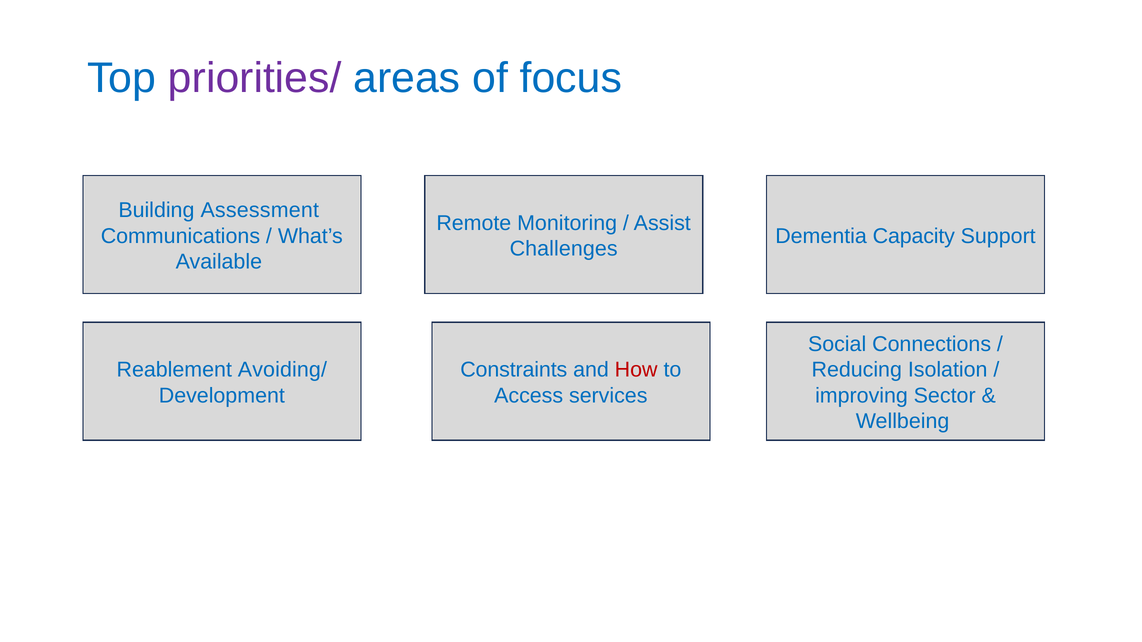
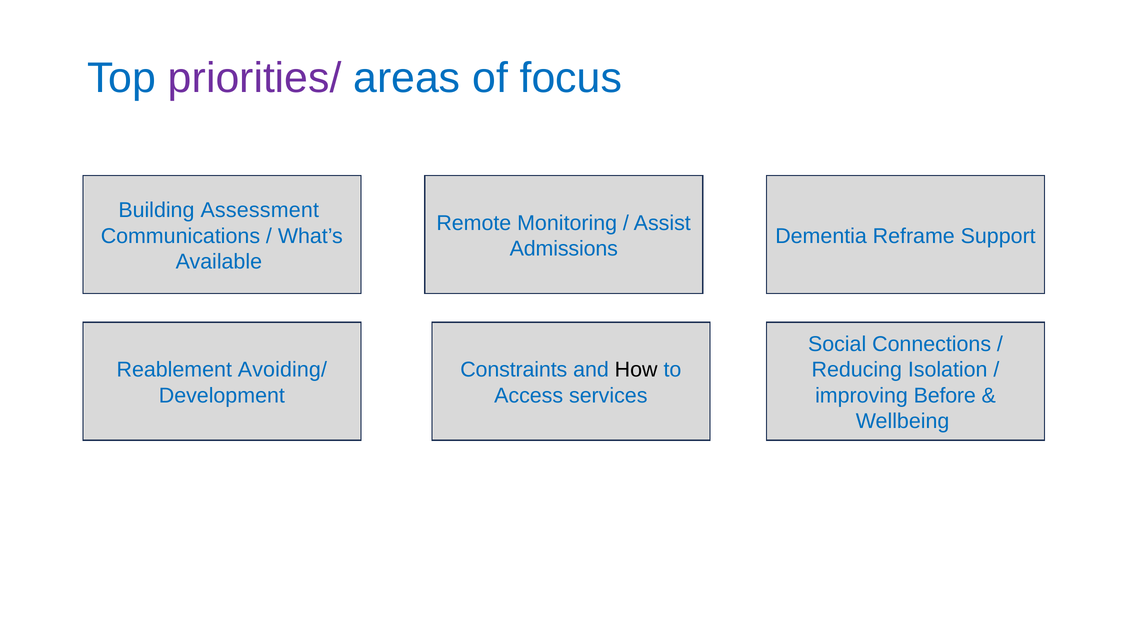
Capacity: Capacity -> Reframe
Challenges: Challenges -> Admissions
How colour: red -> black
Sector: Sector -> Before
